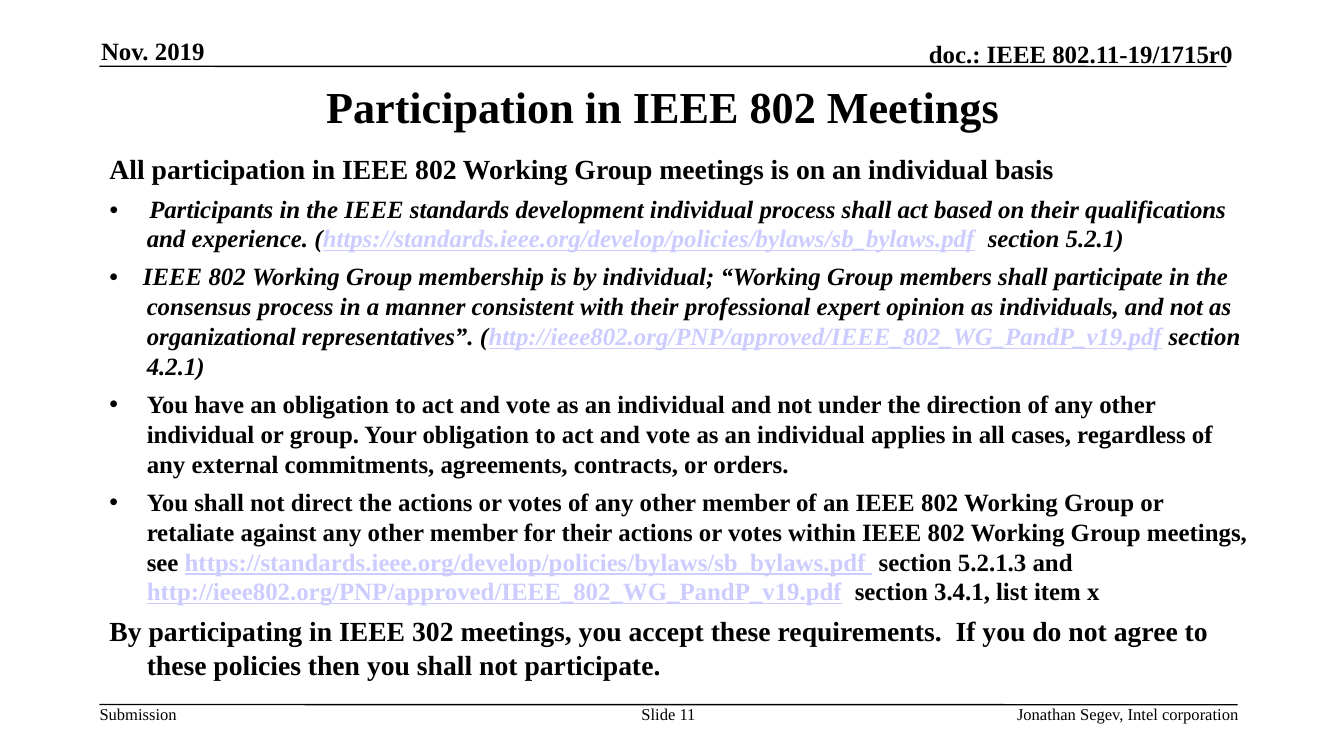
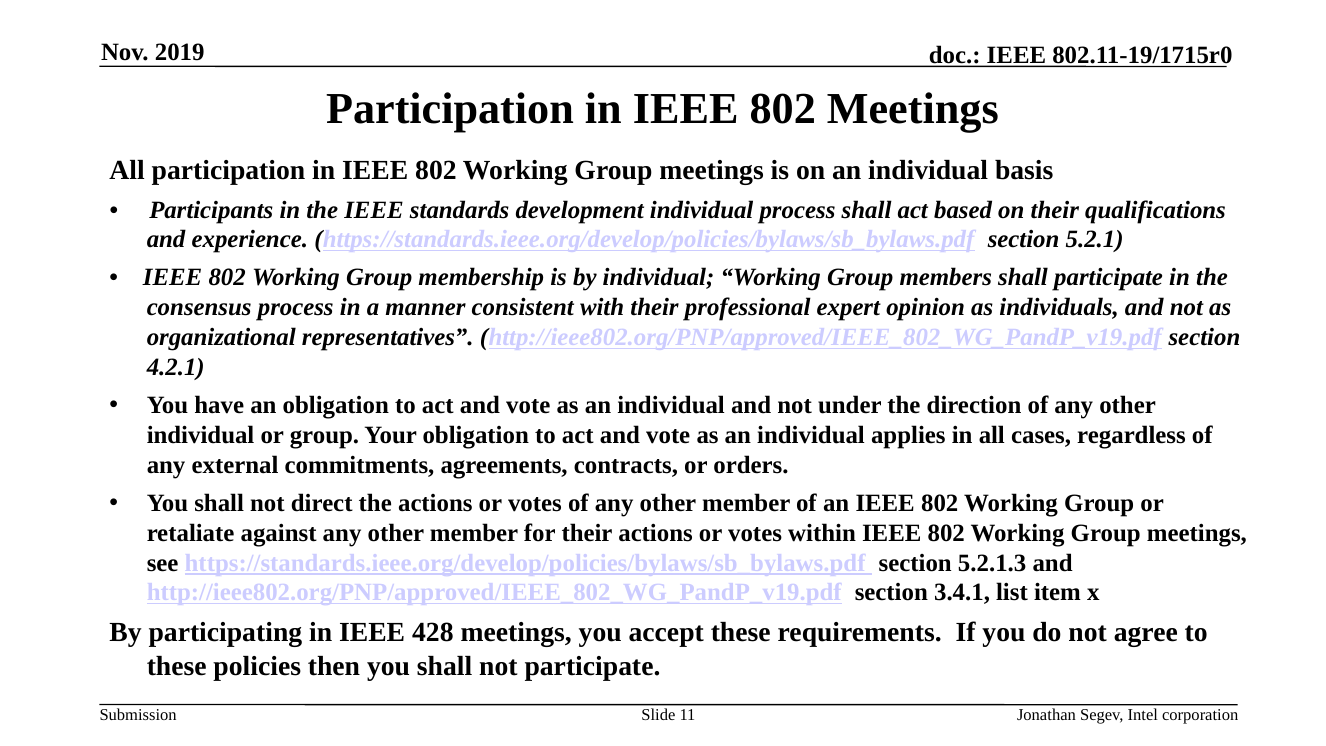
302: 302 -> 428
